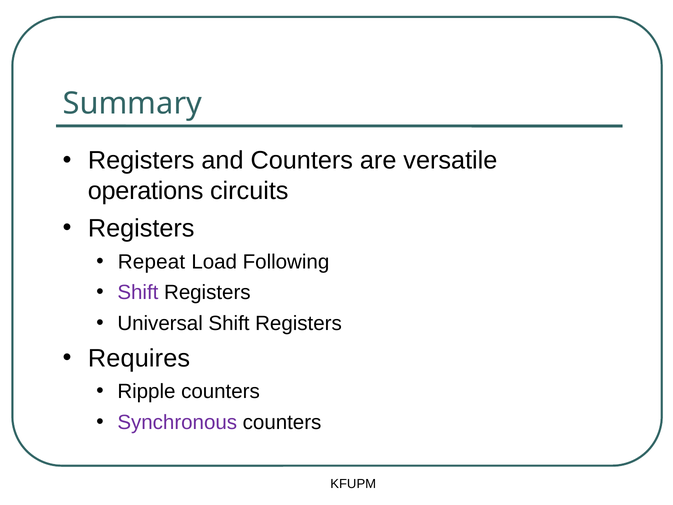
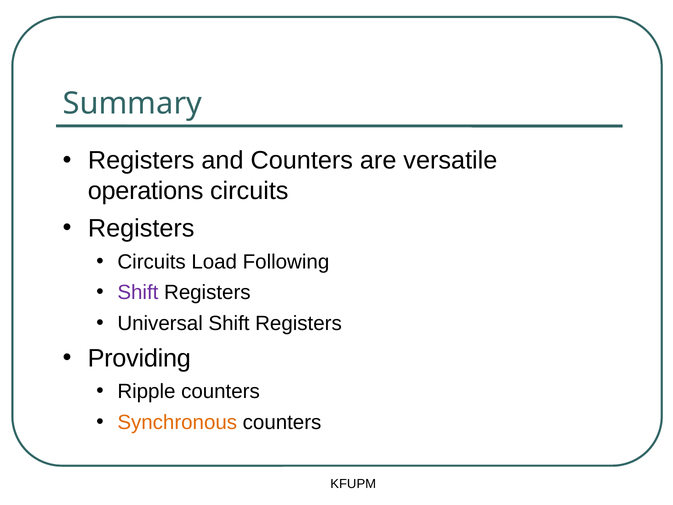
Repeat at (151, 262): Repeat -> Circuits
Requires: Requires -> Providing
Synchronous colour: purple -> orange
